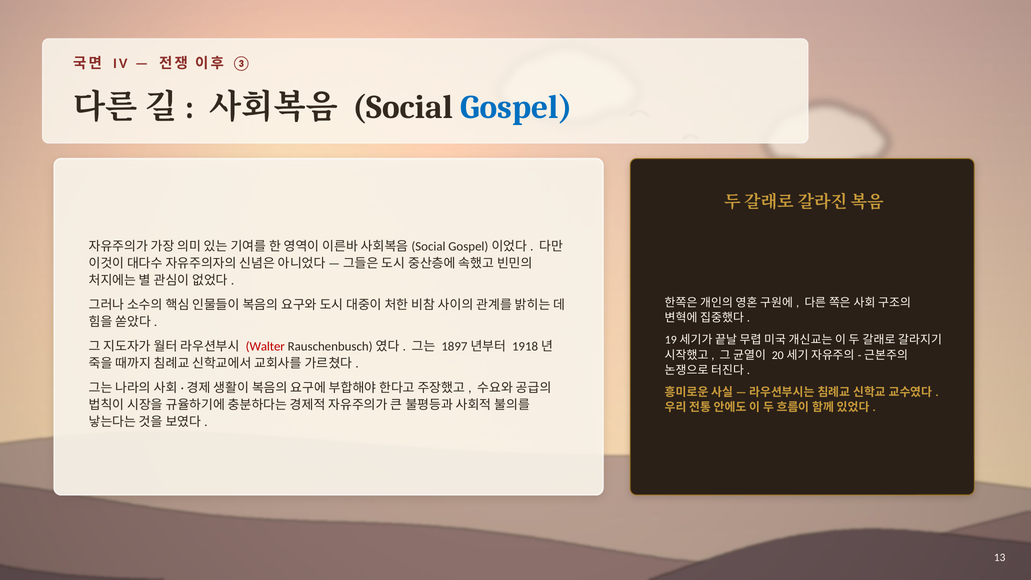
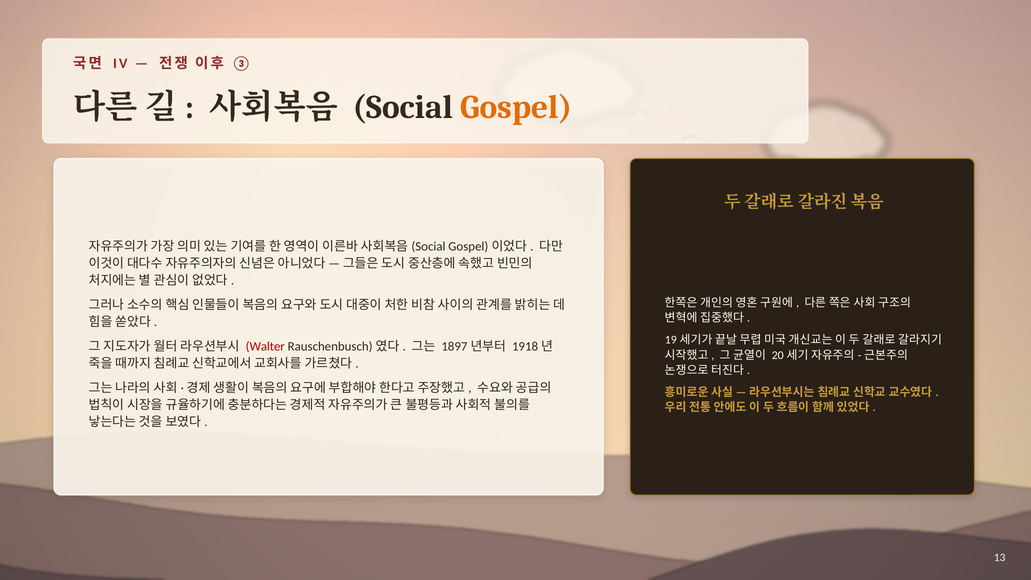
Gospel at (516, 107) colour: blue -> orange
